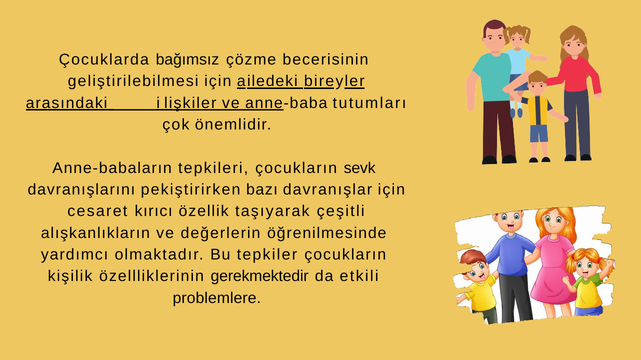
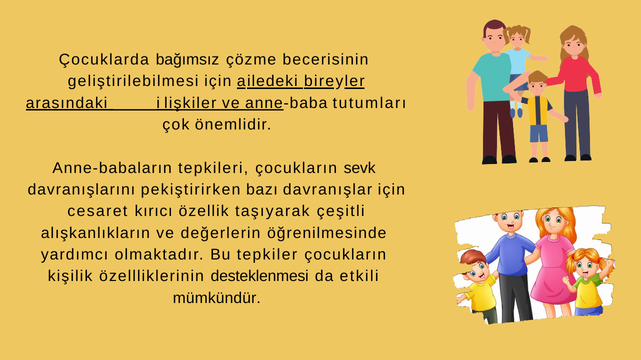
gerekmektedir: gerekmektedir -> desteklenmesi
problemlere: problemlere -> mümkündür
